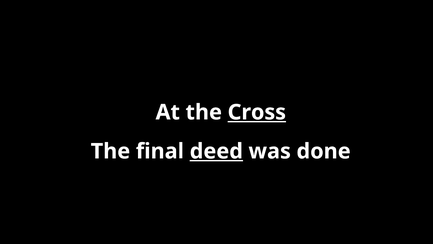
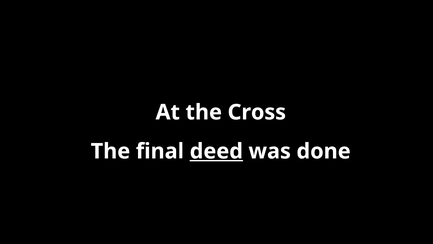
Cross underline: present -> none
